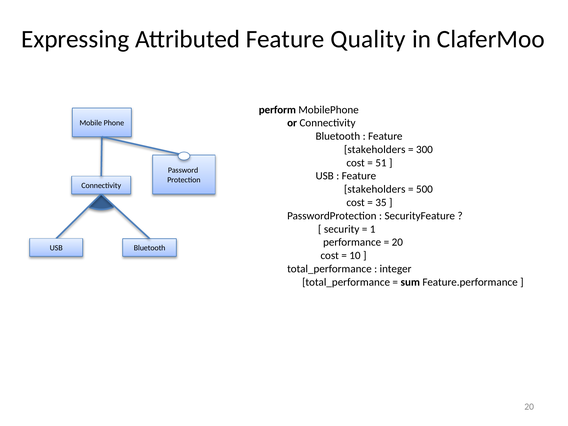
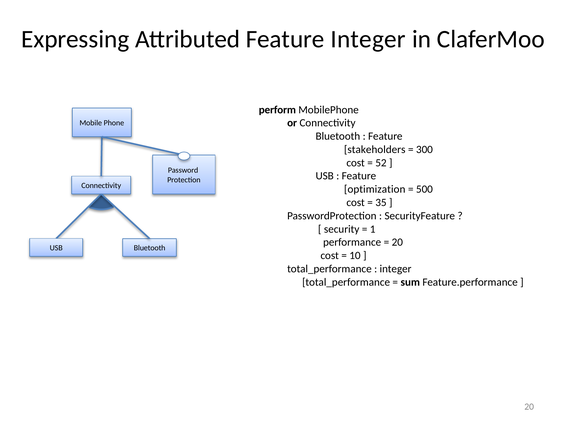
Feature Quality: Quality -> Integer
51: 51 -> 52
stakeholders at (375, 189): stakeholders -> optimization
